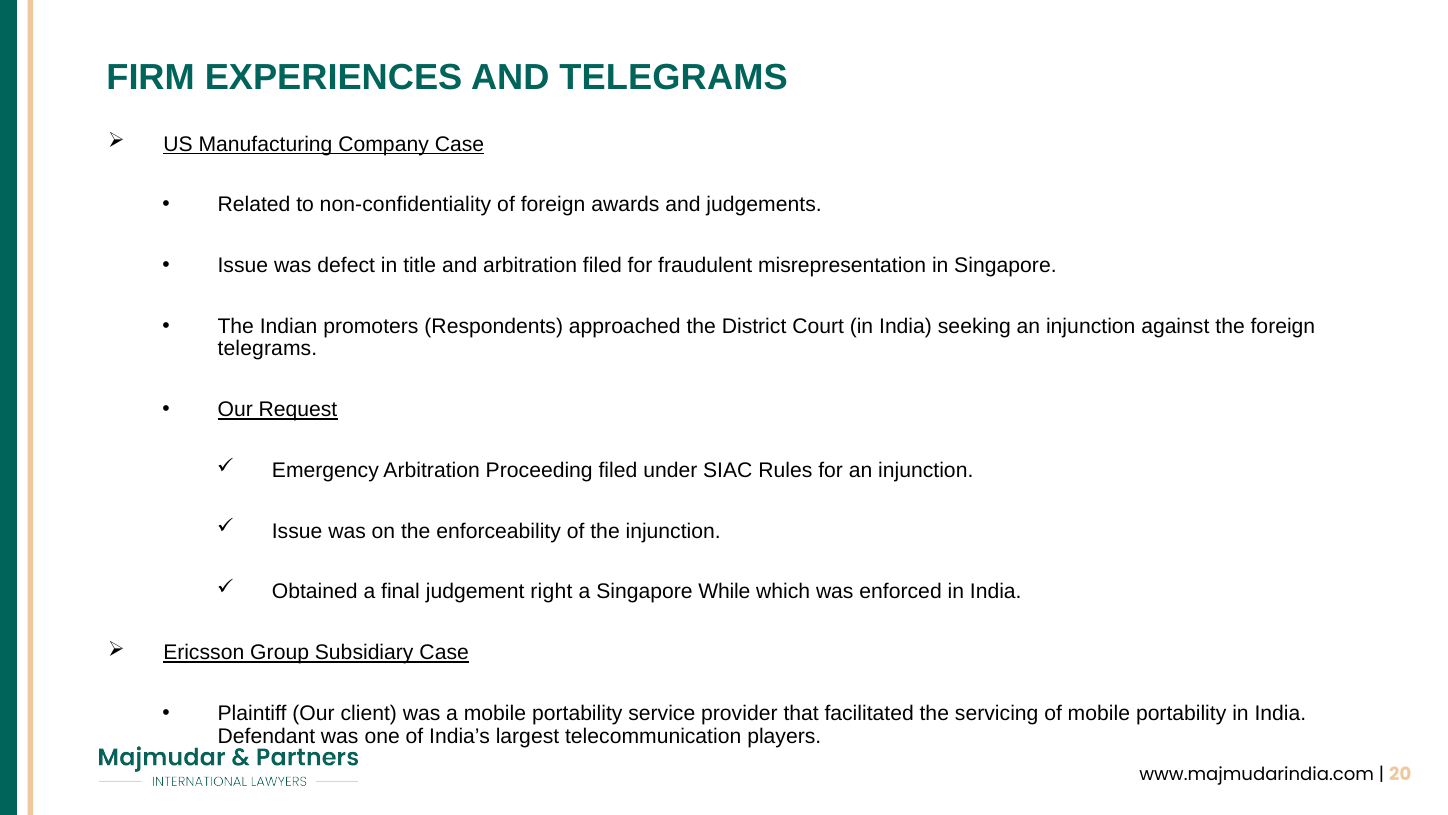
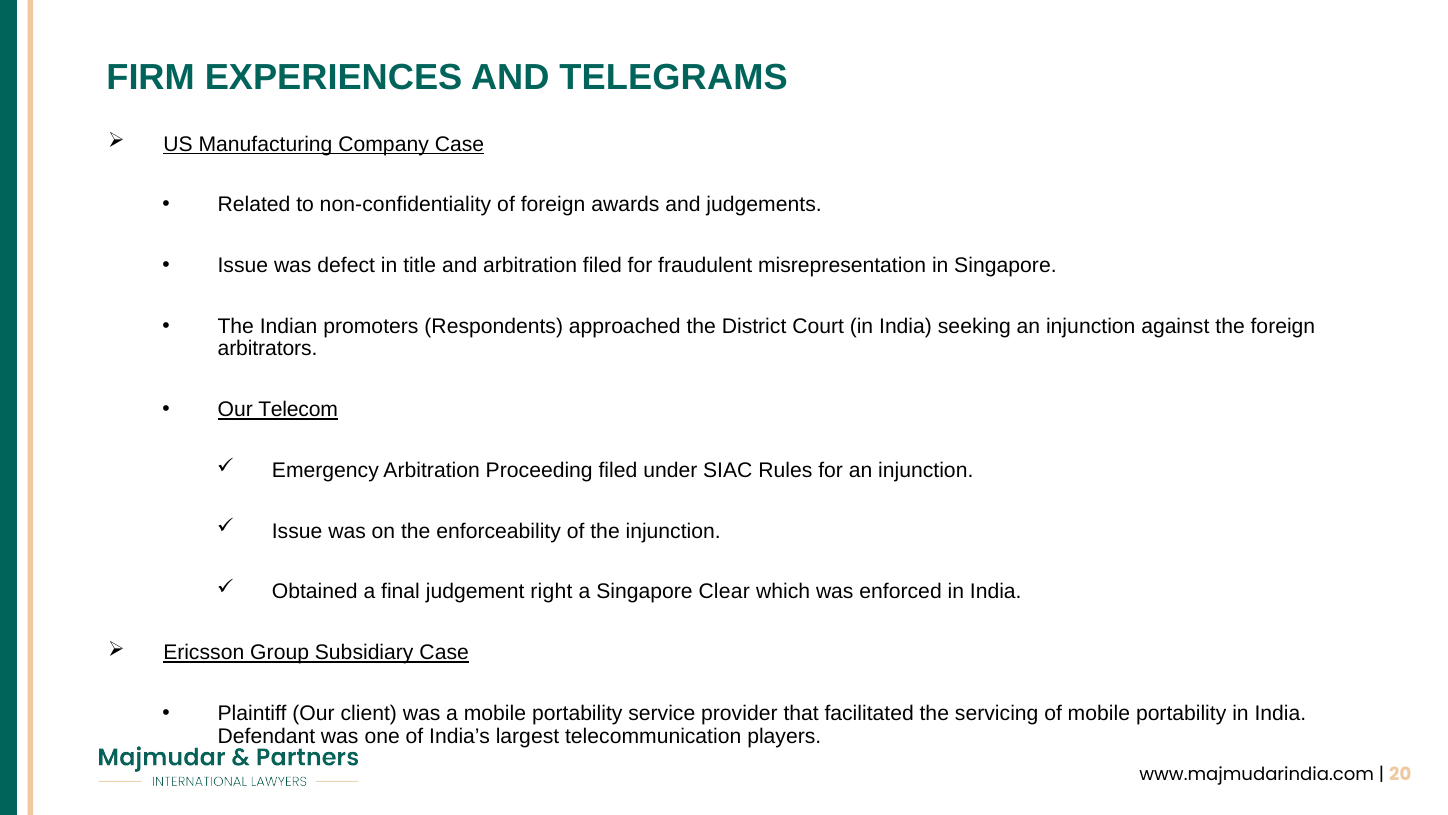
telegrams at (267, 349): telegrams -> arbitrators
Request: Request -> Telecom
While: While -> Clear
